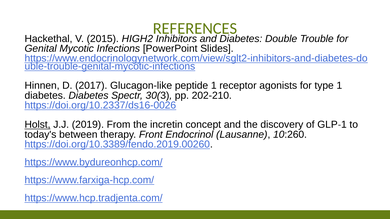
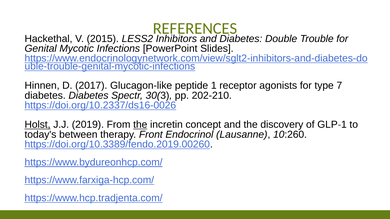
HIGH2: HIGH2 -> LESS2
type 1: 1 -> 7
the at (140, 125) underline: none -> present
